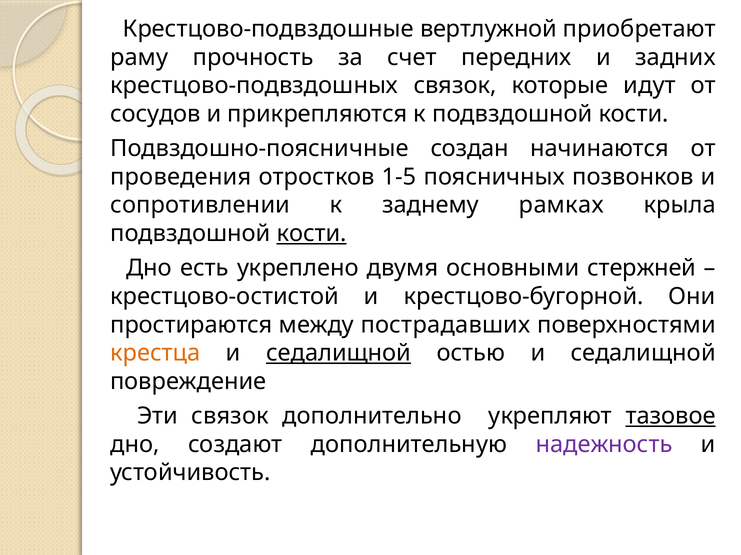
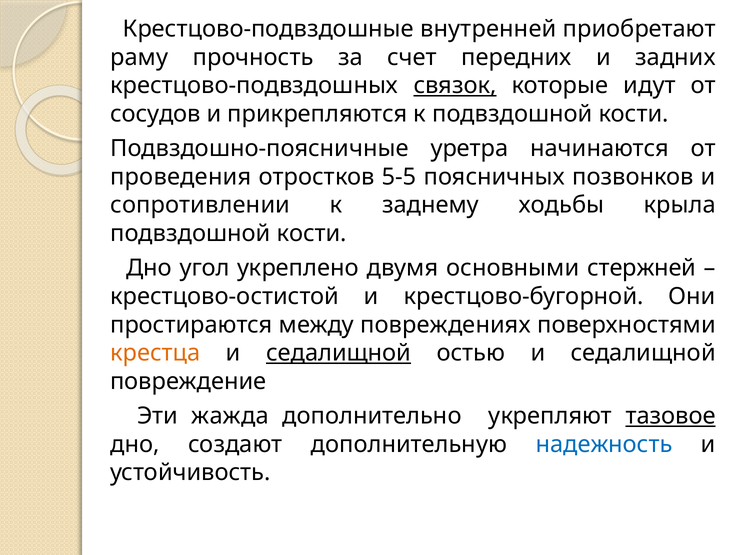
вертлужной: вертлужной -> внутренней
связок at (455, 86) underline: none -> present
создан: создан -> уретра
1-5: 1-5 -> 5-5
рамках: рамках -> ходьбы
кости at (312, 234) underline: present -> none
есть: есть -> угол
пострадавших: пострадавших -> повреждениях
Эти связок: связок -> жажда
надежность colour: purple -> blue
